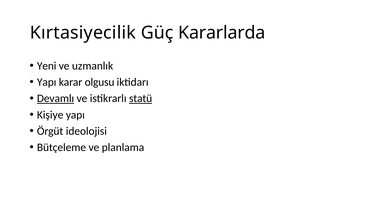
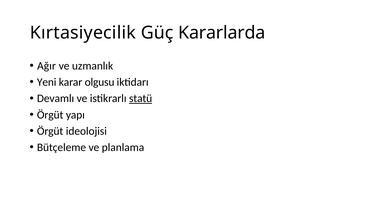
Yeni: Yeni -> Ağır
Yapı at (47, 82): Yapı -> Yeni
Devamlı underline: present -> none
Kişiye at (50, 115): Kişiye -> Örgüt
